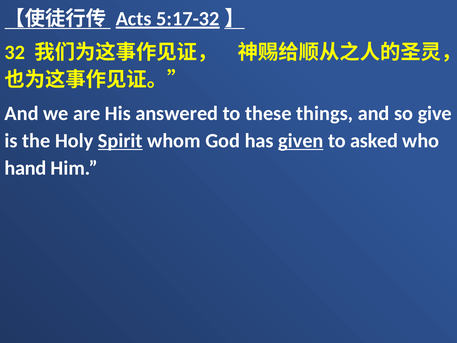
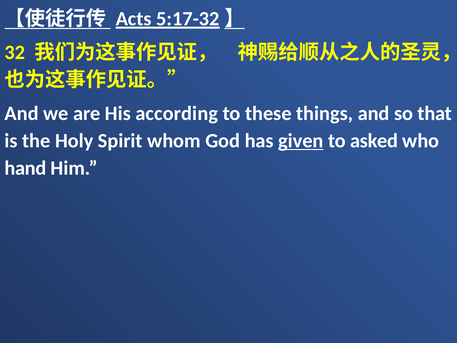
answered: answered -> according
give: give -> that
Spirit underline: present -> none
